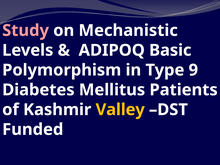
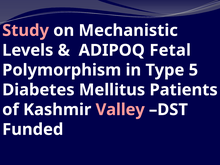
Basic: Basic -> Fetal
9: 9 -> 5
Valley colour: yellow -> pink
